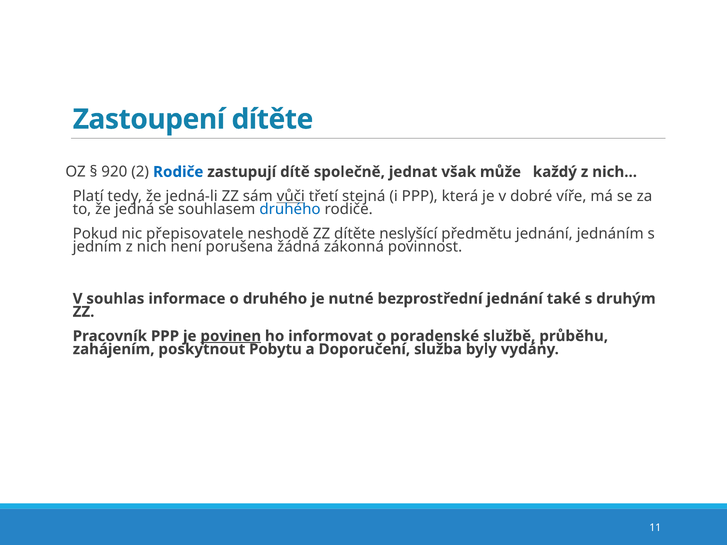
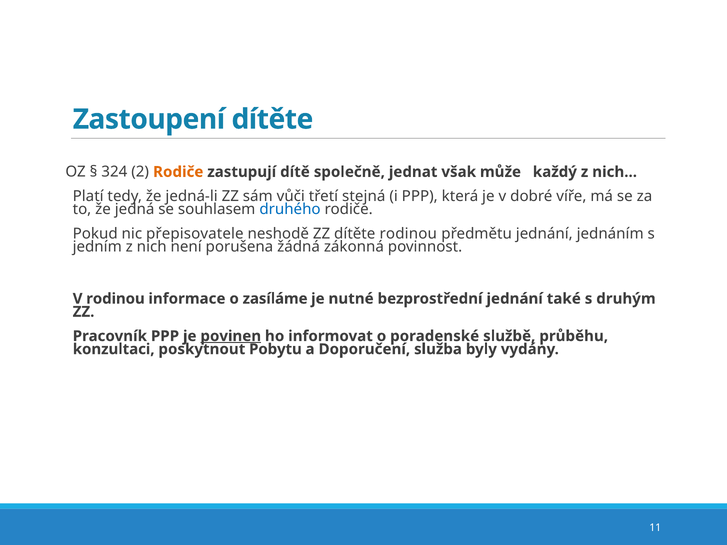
920: 920 -> 324
Rodiče at (178, 172) colour: blue -> orange
vůči underline: present -> none
dítěte neslyšící: neslyšící -> rodinou
V souhlas: souhlas -> rodinou
o druhého: druhého -> zasíláme
zahájením: zahájením -> konzultaci
